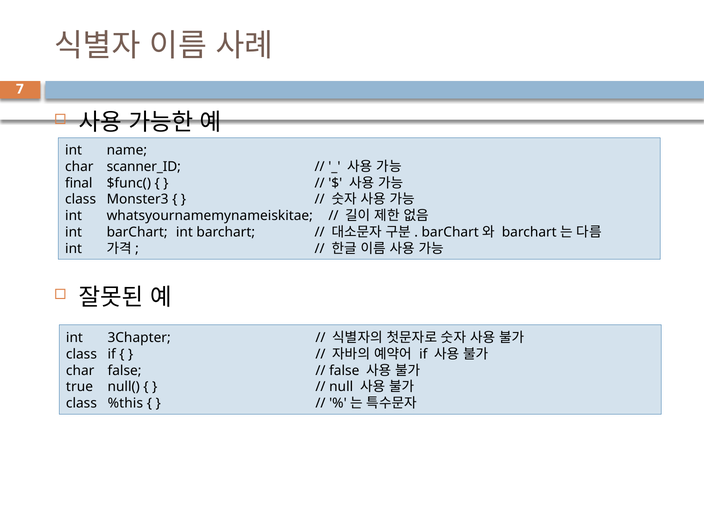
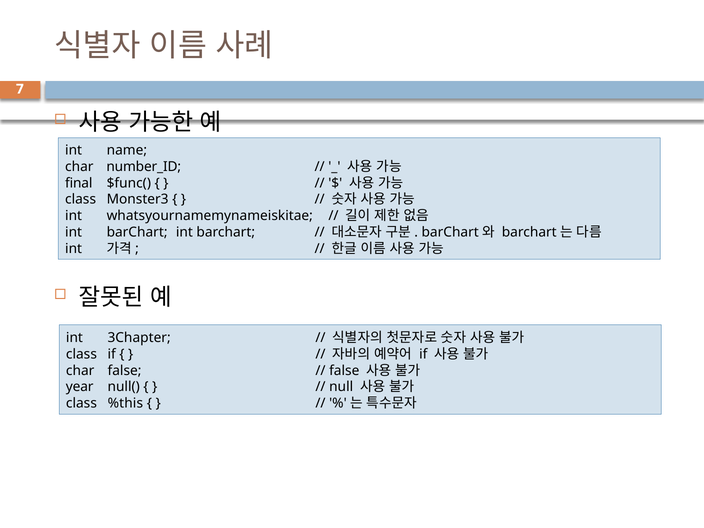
scanner_ID: scanner_ID -> number_ID
true: true -> year
